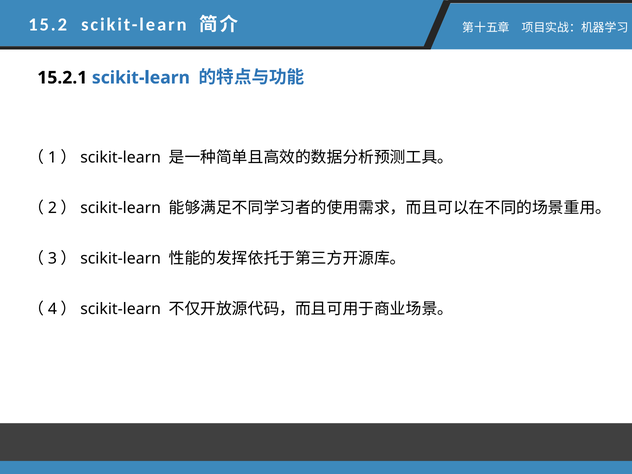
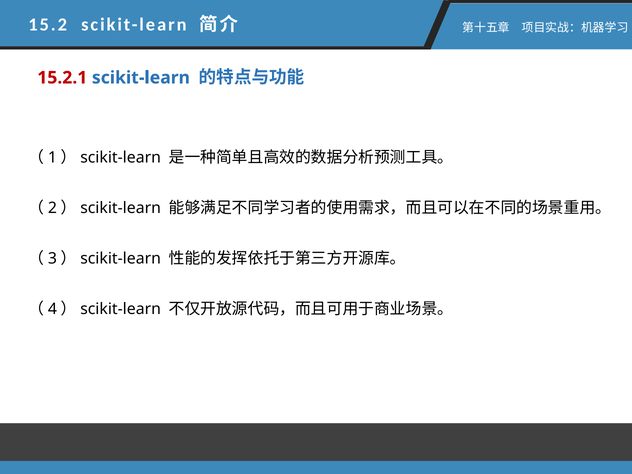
15.2.1 colour: black -> red
